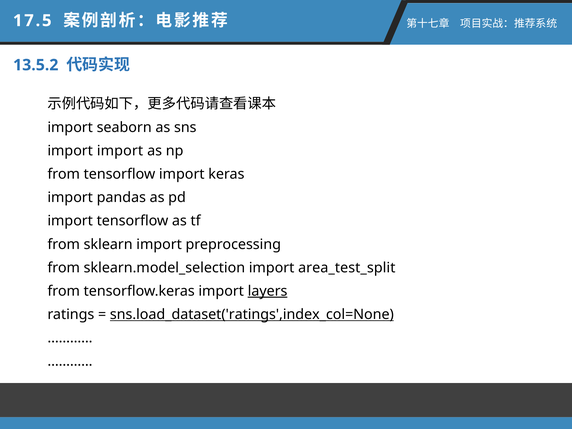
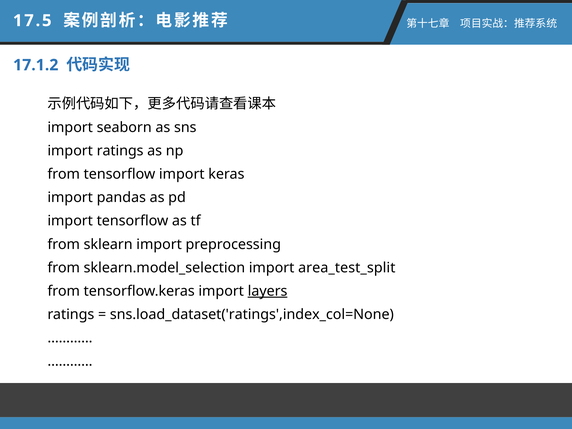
13.5.2: 13.5.2 -> 17.1.2
import import: import -> ratings
sns.load_dataset('ratings',index_col=None underline: present -> none
